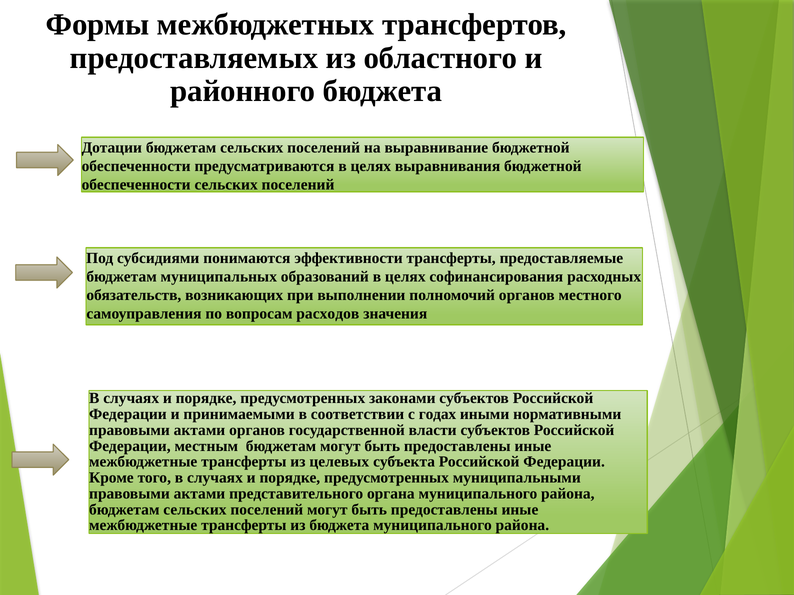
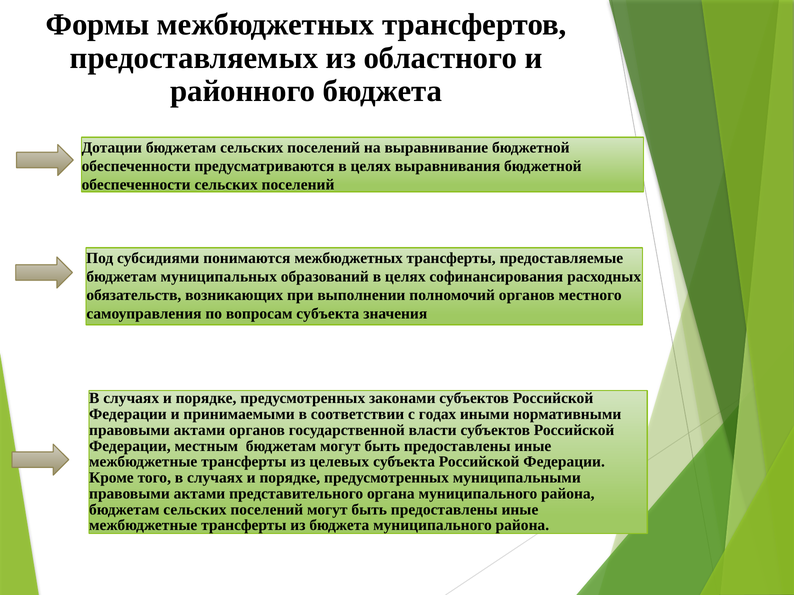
понимаются эффективности: эффективности -> межбюджетных
вопросам расходов: расходов -> субъекта
